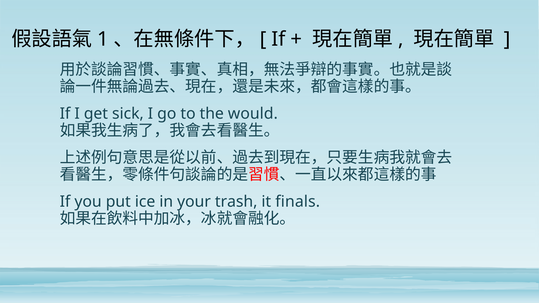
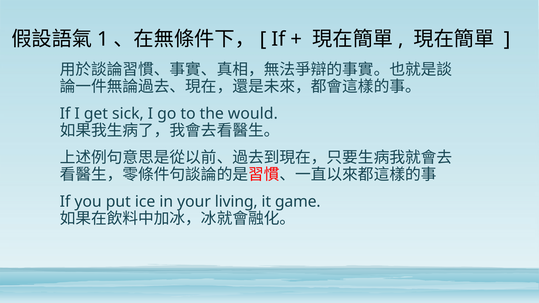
trash: trash -> living
finals: finals -> game
